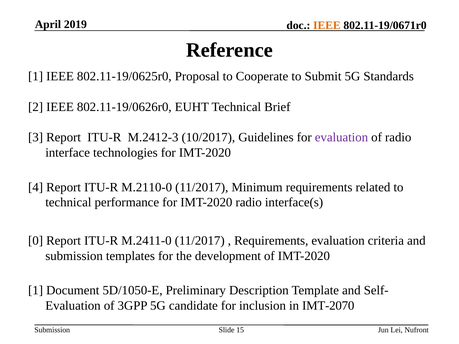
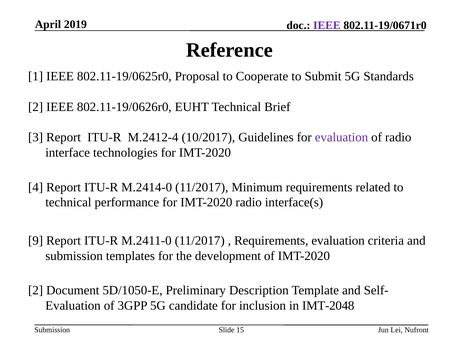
IEEE at (327, 26) colour: orange -> purple
M.2412-3: M.2412-3 -> M.2412-4
M.2110-0: M.2110-0 -> M.2414-0
0: 0 -> 9
1 at (36, 291): 1 -> 2
IMT-2070: IMT-2070 -> IMT-2048
